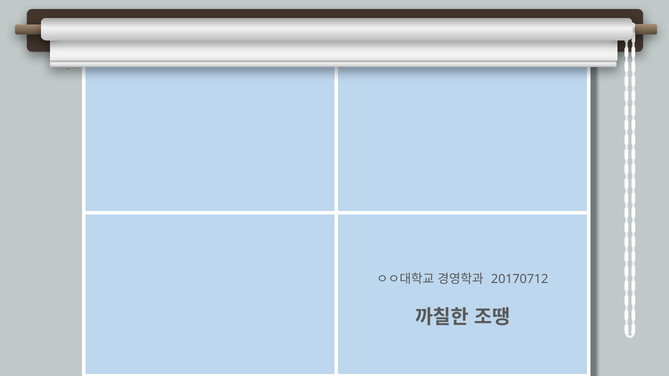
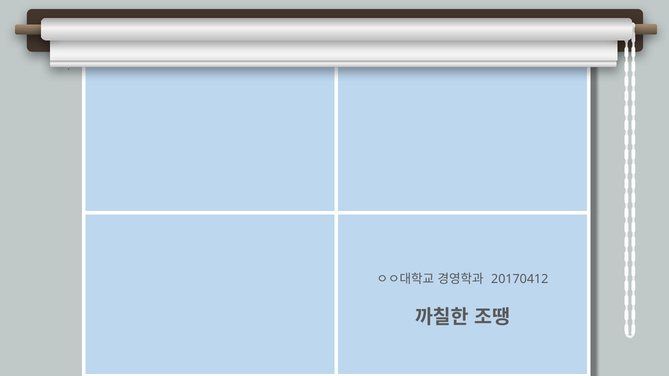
20170712: 20170712 -> 20170412
